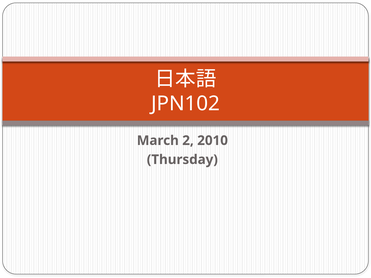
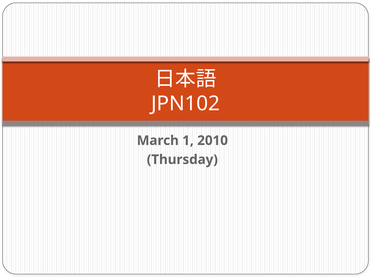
2: 2 -> 1
